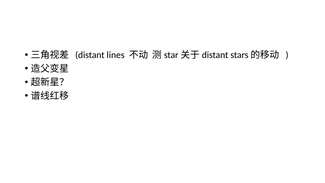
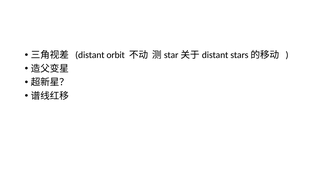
lines: lines -> orbit
